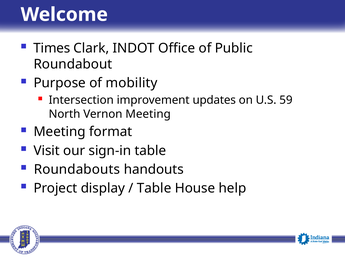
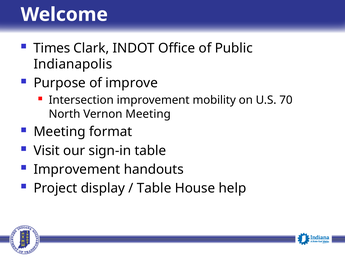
Roundabout: Roundabout -> Indianapolis
mobility: mobility -> improve
updates: updates -> mobility
59: 59 -> 70
Roundabouts at (77, 169): Roundabouts -> Improvement
